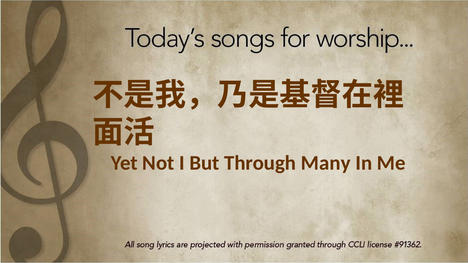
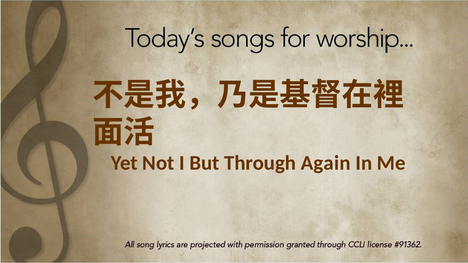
Many: Many -> Again
